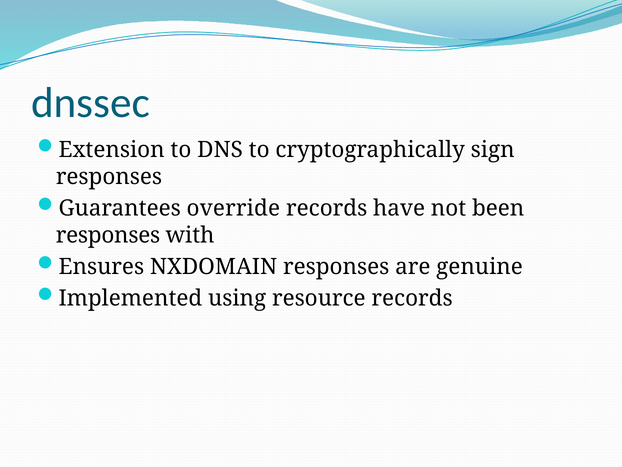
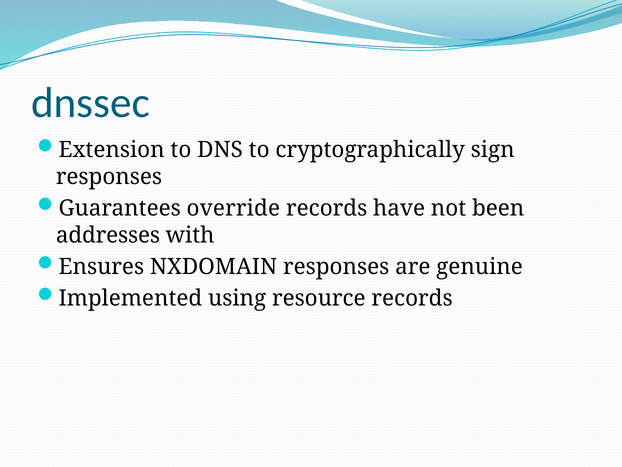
responses at (108, 235): responses -> addresses
